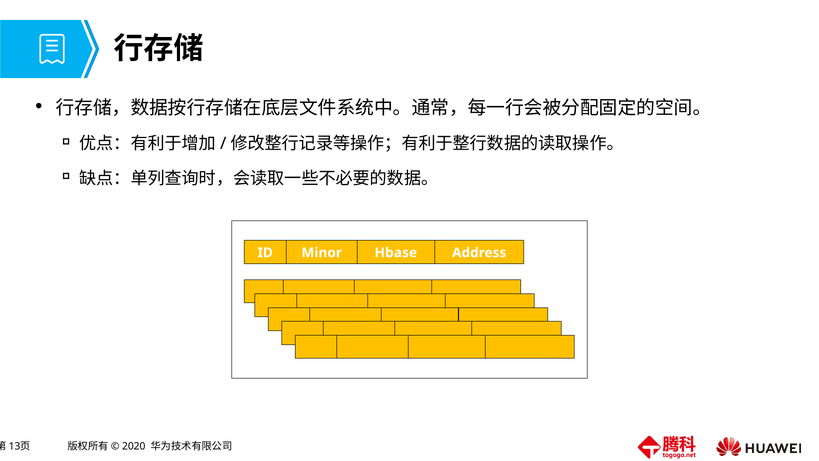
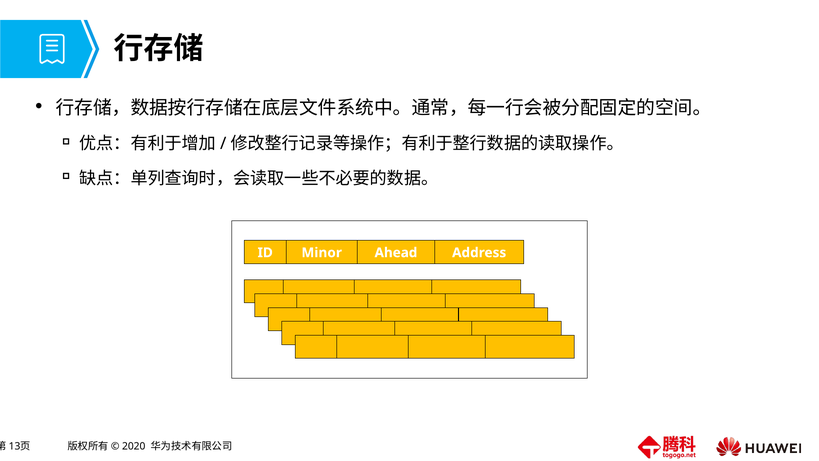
Hbase: Hbase -> Ahead
